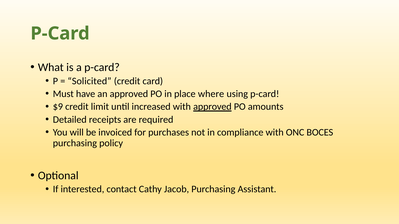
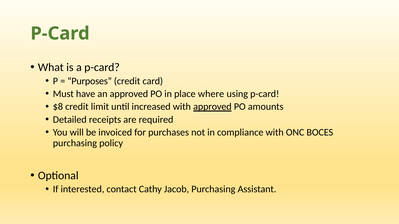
Solicited: Solicited -> Purposes
$9: $9 -> $8
